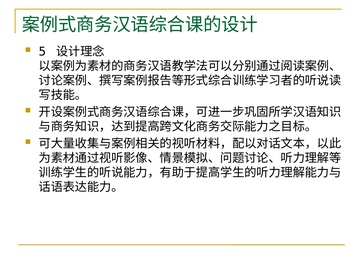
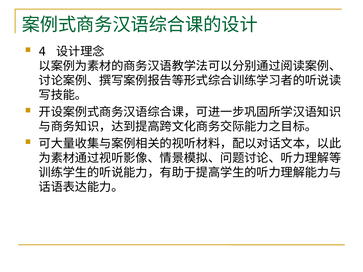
5: 5 -> 4
